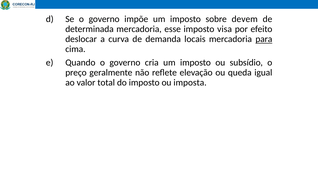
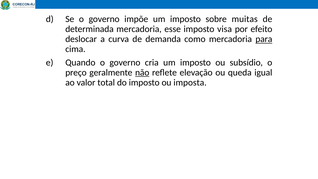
devem: devem -> muitas
locais: locais -> como
não underline: none -> present
